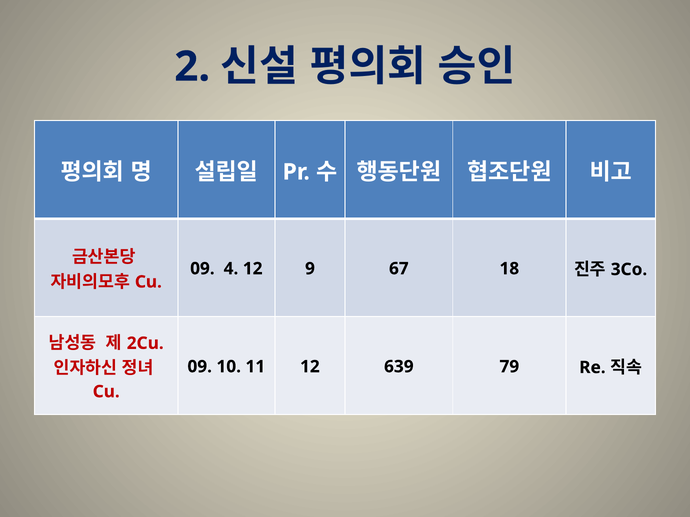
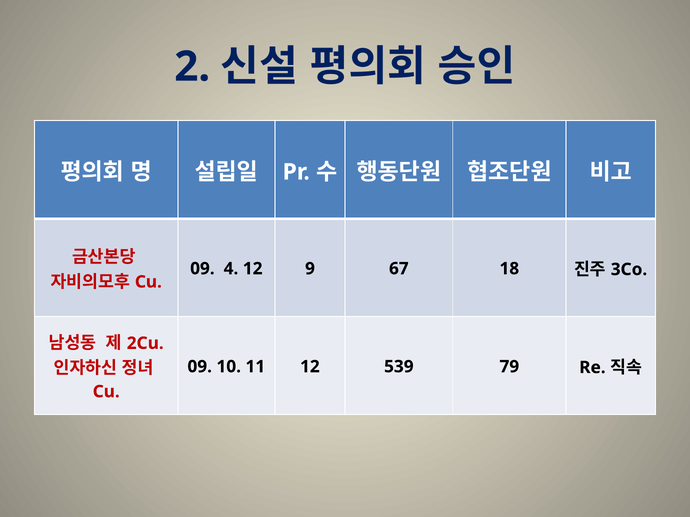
639: 639 -> 539
